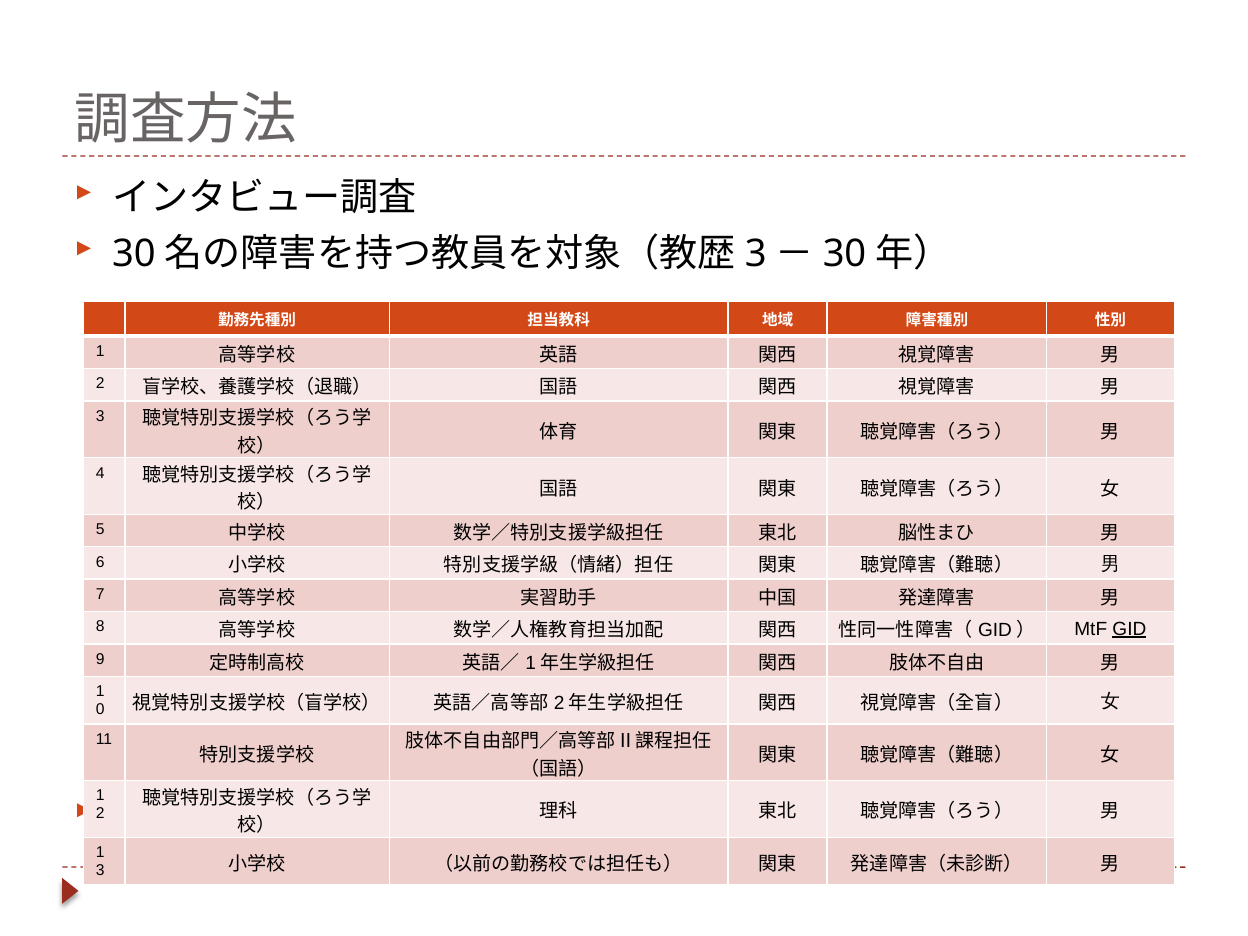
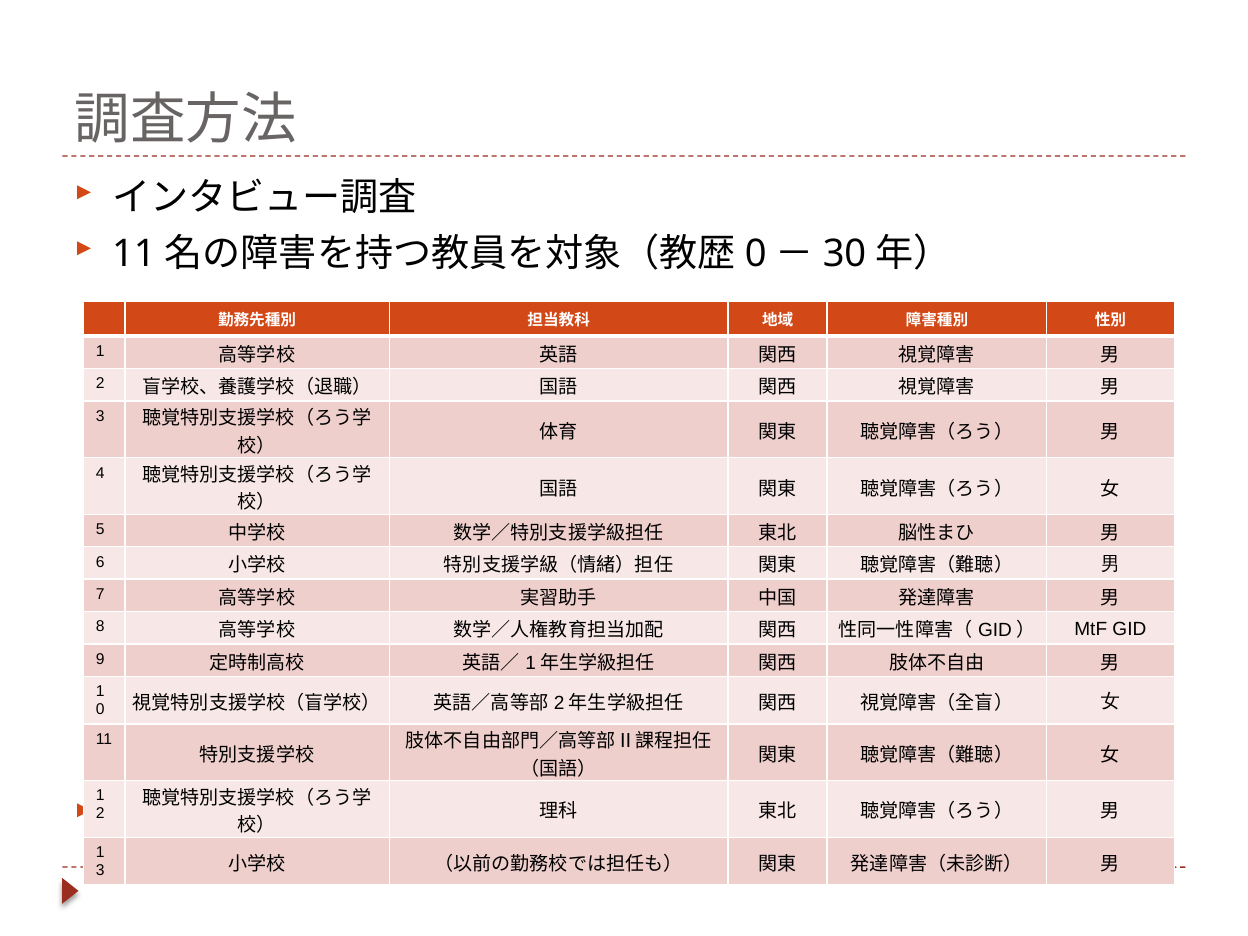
30 at (134, 254): 30 -> 11
3 at (756, 254): 3 -> 0
GID underline: present -> none
